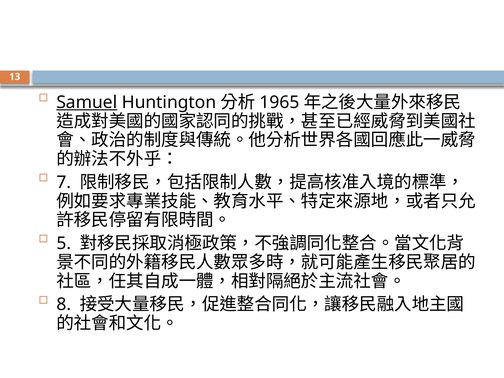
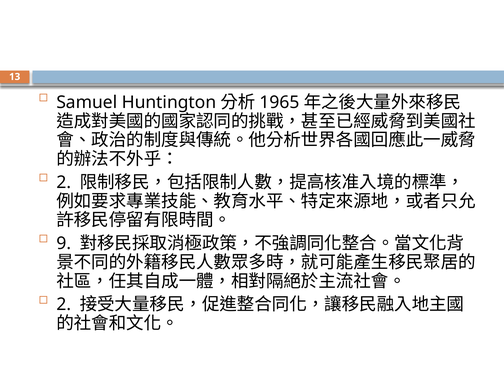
Samuel underline: present -> none
7 at (64, 182): 7 -> 2
5: 5 -> 9
8 at (64, 305): 8 -> 2
